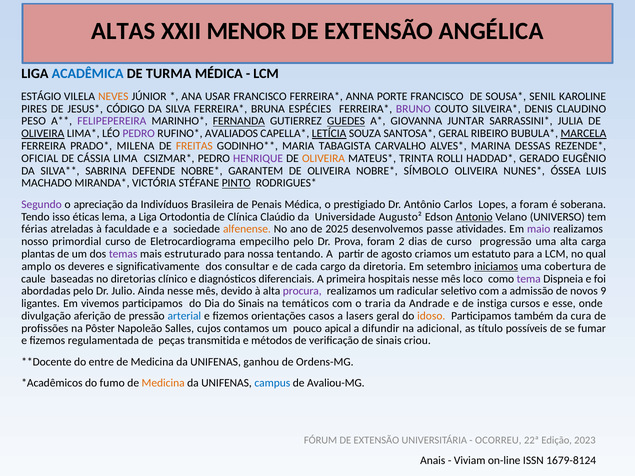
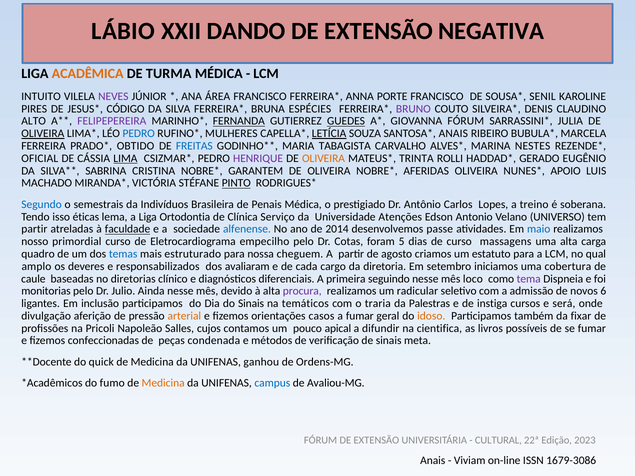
ALTAS: ALTAS -> LÁBIO
MENOR: MENOR -> DANDO
ANGÉLICA: ANGÉLICA -> NEGATIVA
ACADÊMICA colour: blue -> orange
ESTÁGIO: ESTÁGIO -> INTUITO
NEVES colour: orange -> purple
USAR: USAR -> ÁREA
PESO: PESO -> ALTO
GIOVANNA JUNTAR: JUNTAR -> FÓRUM
PEDRO at (139, 134) colour: purple -> blue
AVALIADOS: AVALIADOS -> MULHERES
GERAL at (453, 134): GERAL -> ANAIS
MARCELA underline: present -> none
MILENA: MILENA -> OBTIDO
FREITAS colour: orange -> blue
DESSAS: DESSAS -> NESTES
LIMA underline: none -> present
DEFENDE: DEFENDE -> CRISTINA
SÍMBOLO: SÍMBOLO -> AFERIDAS
ÓSSEA: ÓSSEA -> APOIO
Segundo colour: purple -> blue
apreciação: apreciação -> semestrais
a foram: foram -> treino
Claúdio: Claúdio -> Serviço
Augusto²: Augusto² -> Atenções
Antonio underline: present -> none
férias at (34, 229): férias -> partir
faculdade underline: none -> present
alfenense colour: orange -> blue
2025: 2025 -> 2014
maio colour: purple -> blue
Prova: Prova -> Cotas
2: 2 -> 5
progressão: progressão -> massagens
plantas: plantas -> quadro
temas colour: purple -> blue
tentando: tentando -> cheguem
significativamente: significativamente -> responsabilizados
consultar: consultar -> avaliaram
iniciamos underline: present -> none
hospitais: hospitais -> seguindo
abordadas: abordadas -> monitorias
9: 9 -> 6
vivemos: vivemos -> inclusão
Andrade: Andrade -> Palestras
esse: esse -> será
arterial colour: blue -> orange
a lasers: lasers -> fumar
cura: cura -> fixar
Pôster: Pôster -> Pricoli
adicional: adicional -> cientifica
título: título -> livros
regulamentada: regulamentada -> confeccionadas
transmitida: transmitida -> condenada
criou: criou -> meta
entre: entre -> quick
OCORREU: OCORREU -> CULTURAL
1679-8124: 1679-8124 -> 1679-3086
